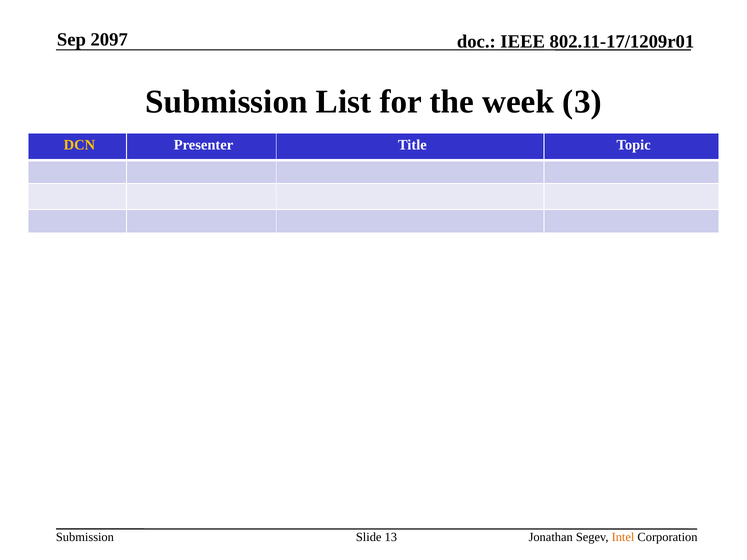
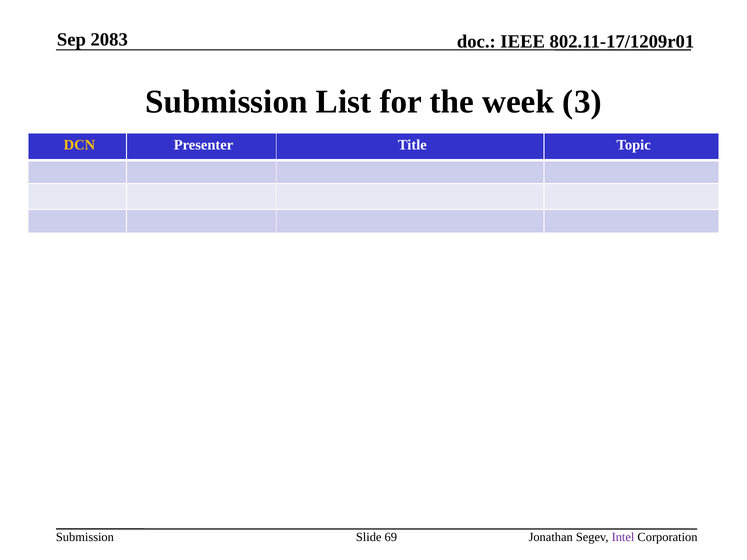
2097: 2097 -> 2083
13: 13 -> 69
Intel colour: orange -> purple
